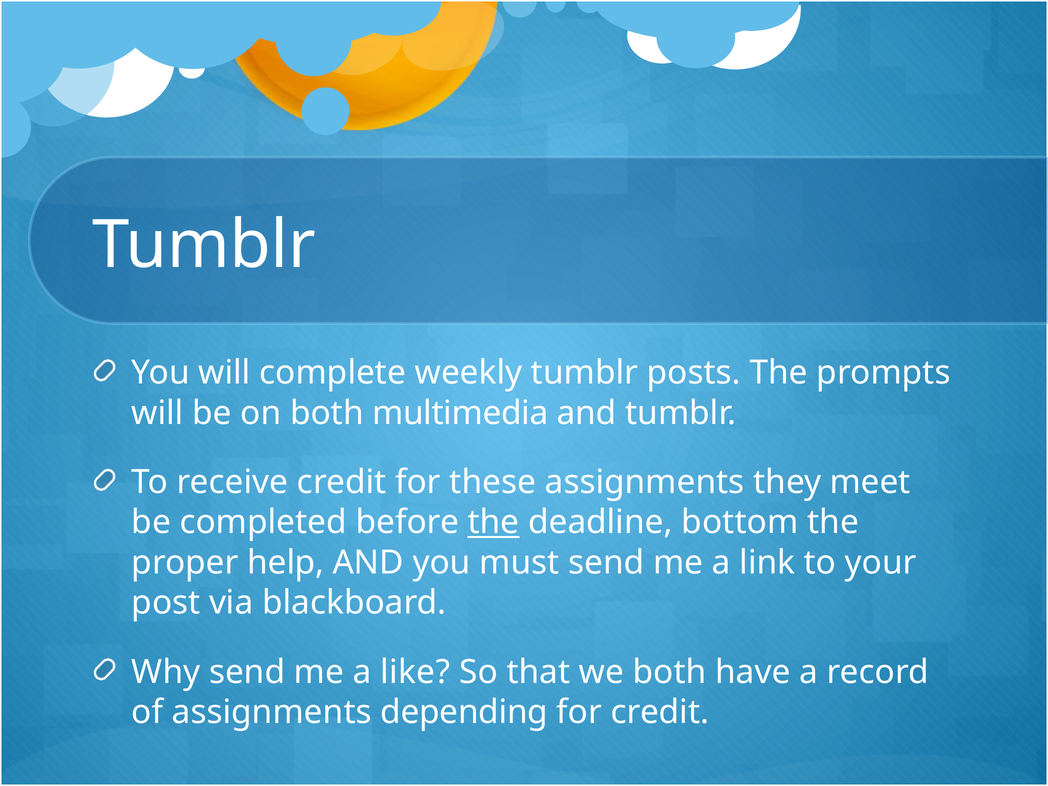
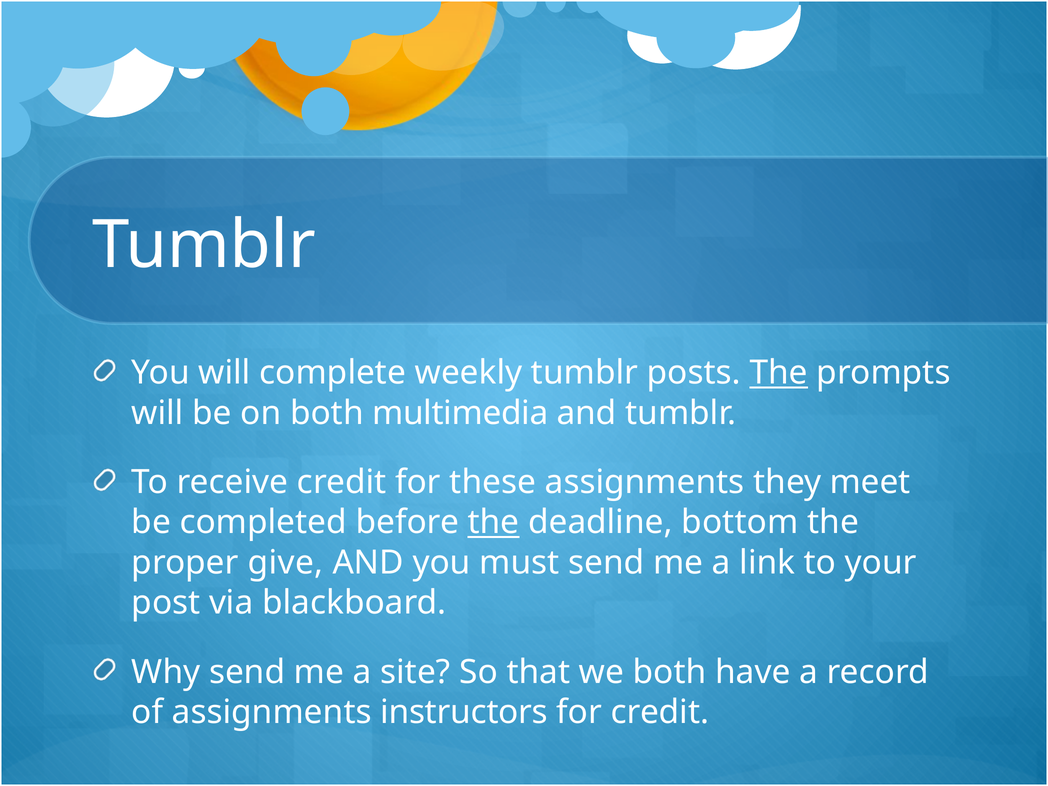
The at (779, 373) underline: none -> present
help: help -> give
like: like -> site
depending: depending -> instructors
